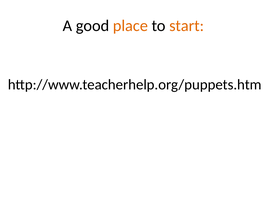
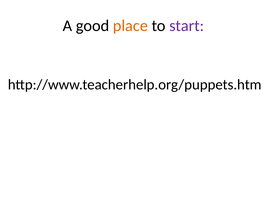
start colour: orange -> purple
